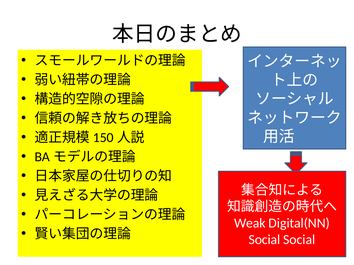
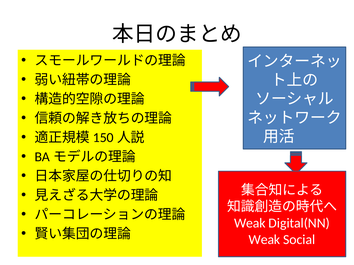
Social at (264, 240): Social -> Weak
